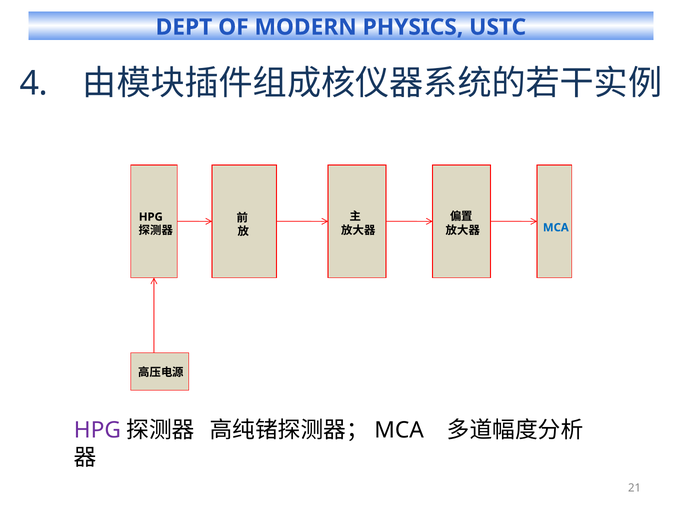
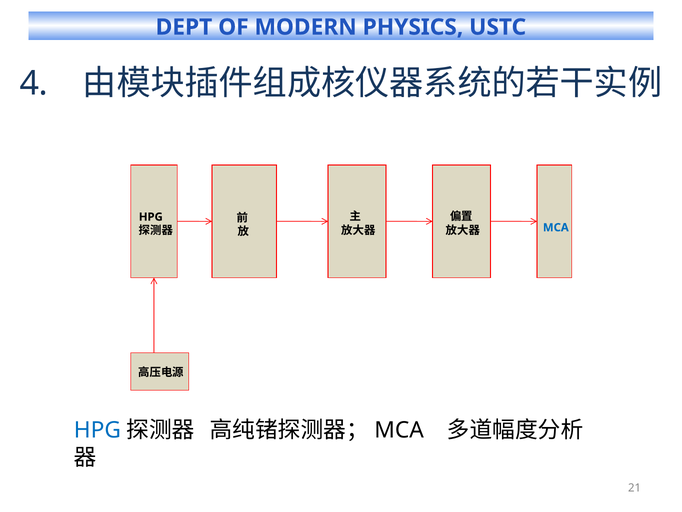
HPG at (97, 430) colour: purple -> blue
